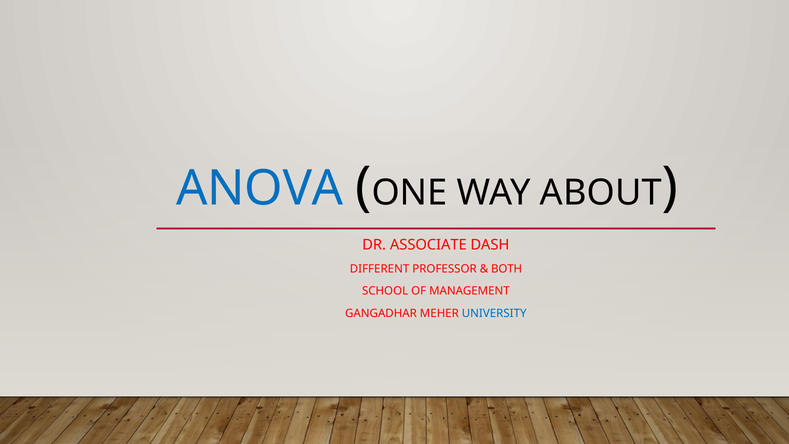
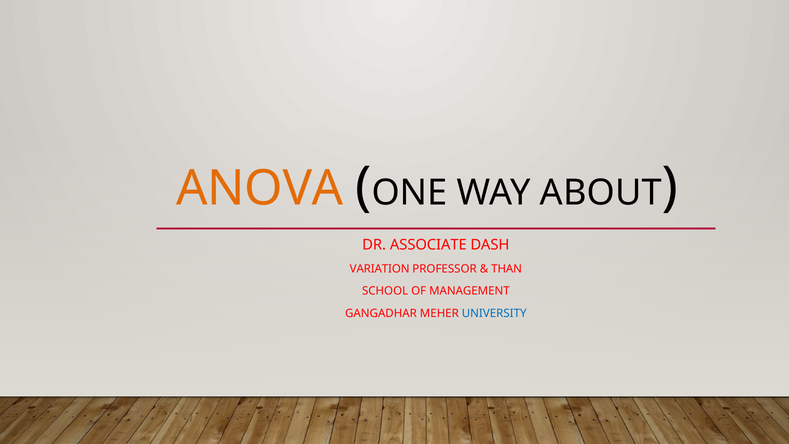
ANOVA colour: blue -> orange
DIFFERENT: DIFFERENT -> VARIATION
BOTH: BOTH -> THAN
